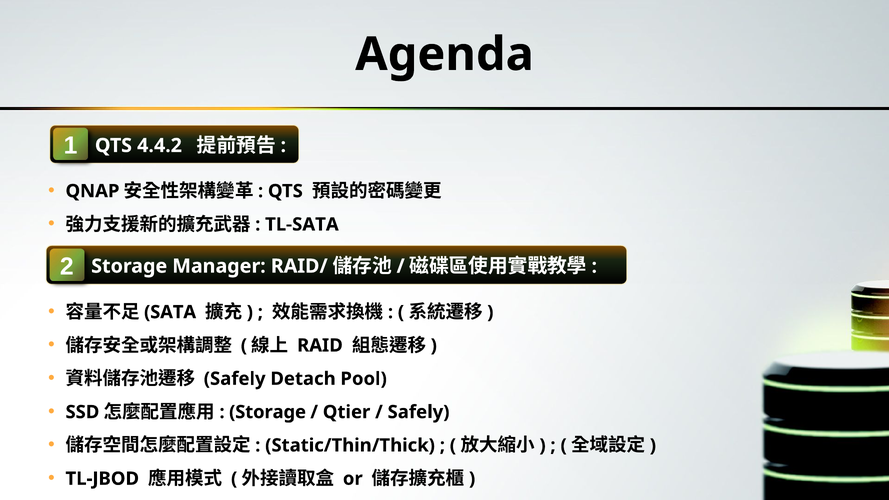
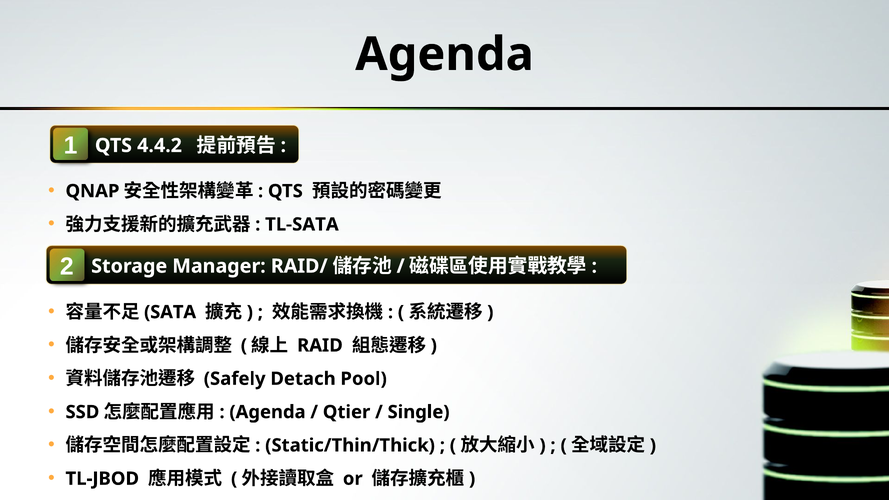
Storage at (268, 412): Storage -> Agenda
Safely at (419, 412): Safely -> Single
